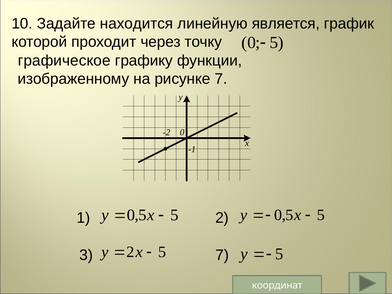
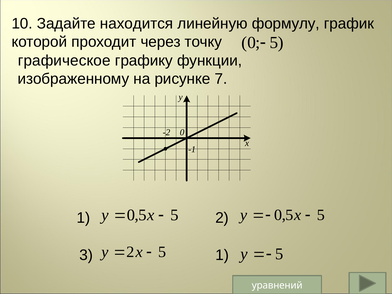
является: является -> формулу
3 7: 7 -> 1
координат: координат -> уравнений
